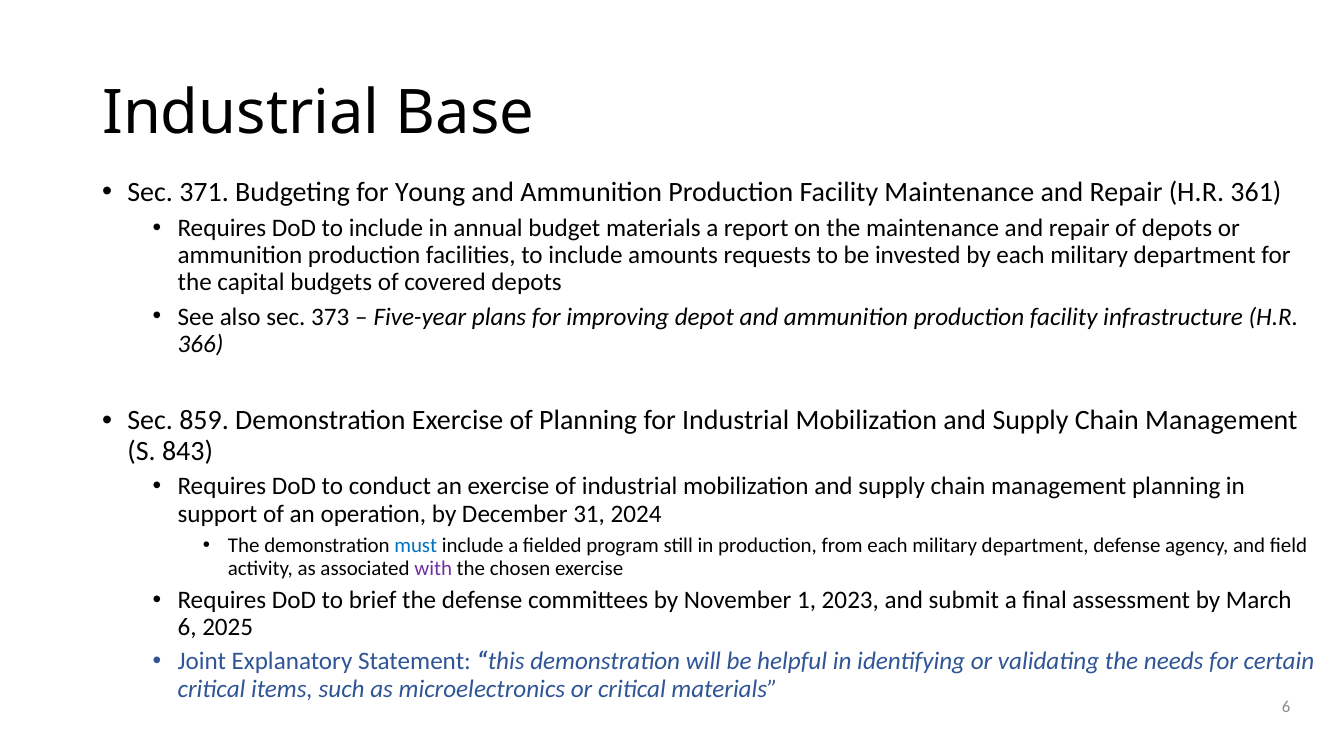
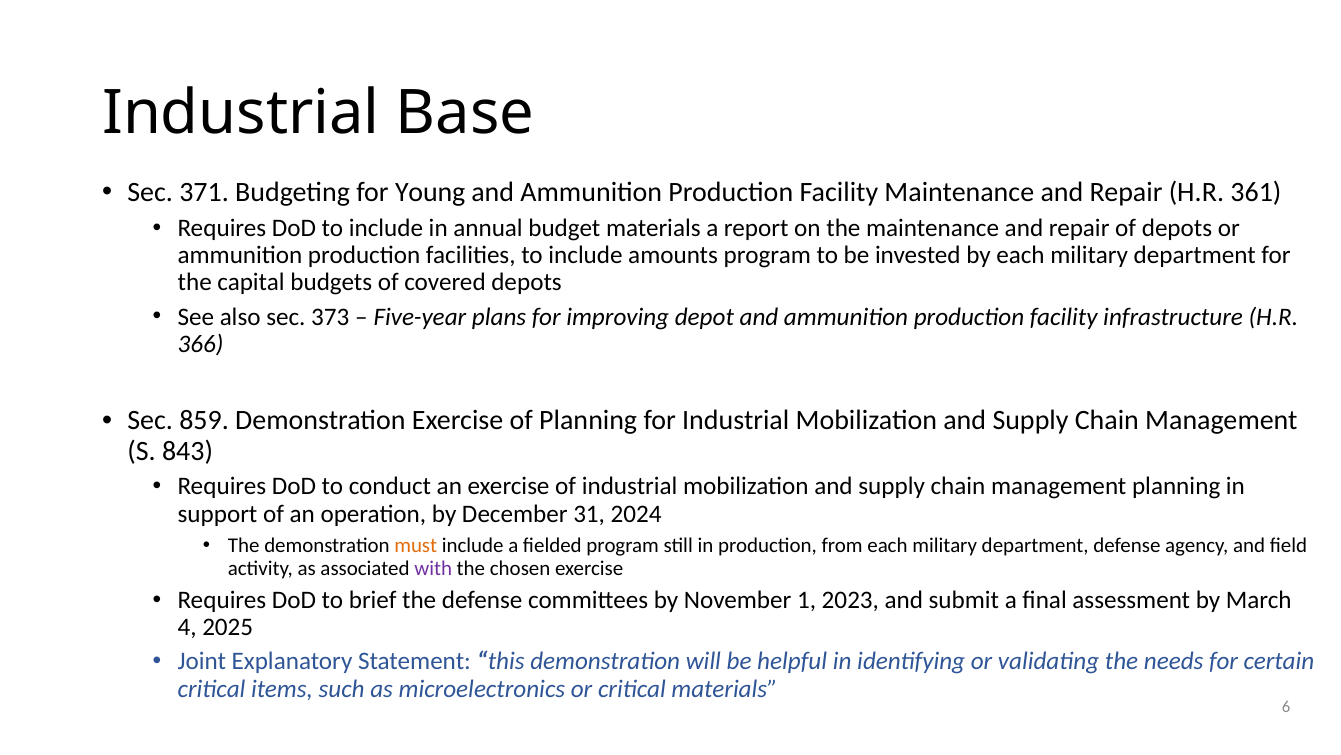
amounts requests: requests -> program
must colour: blue -> orange
6 at (187, 627): 6 -> 4
